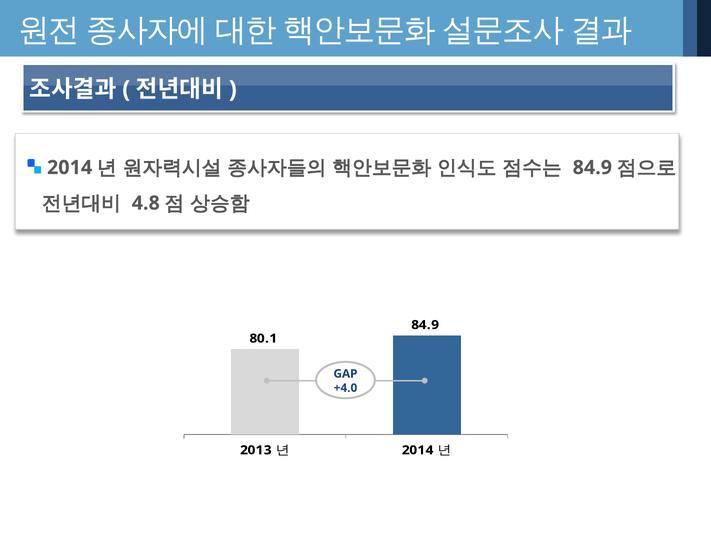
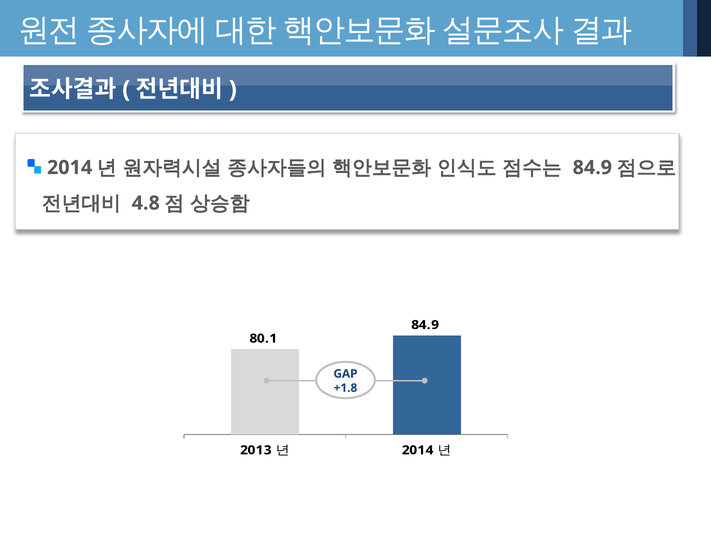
+4.0: +4.0 -> +1.8
